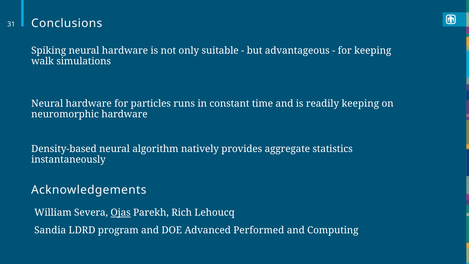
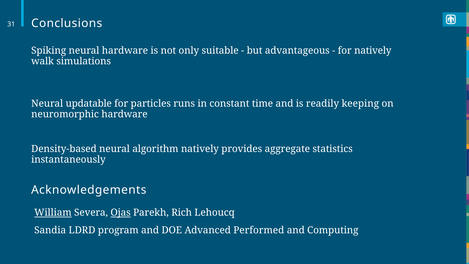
for keeping: keeping -> natively
hardware at (89, 103): hardware -> updatable
William underline: none -> present
